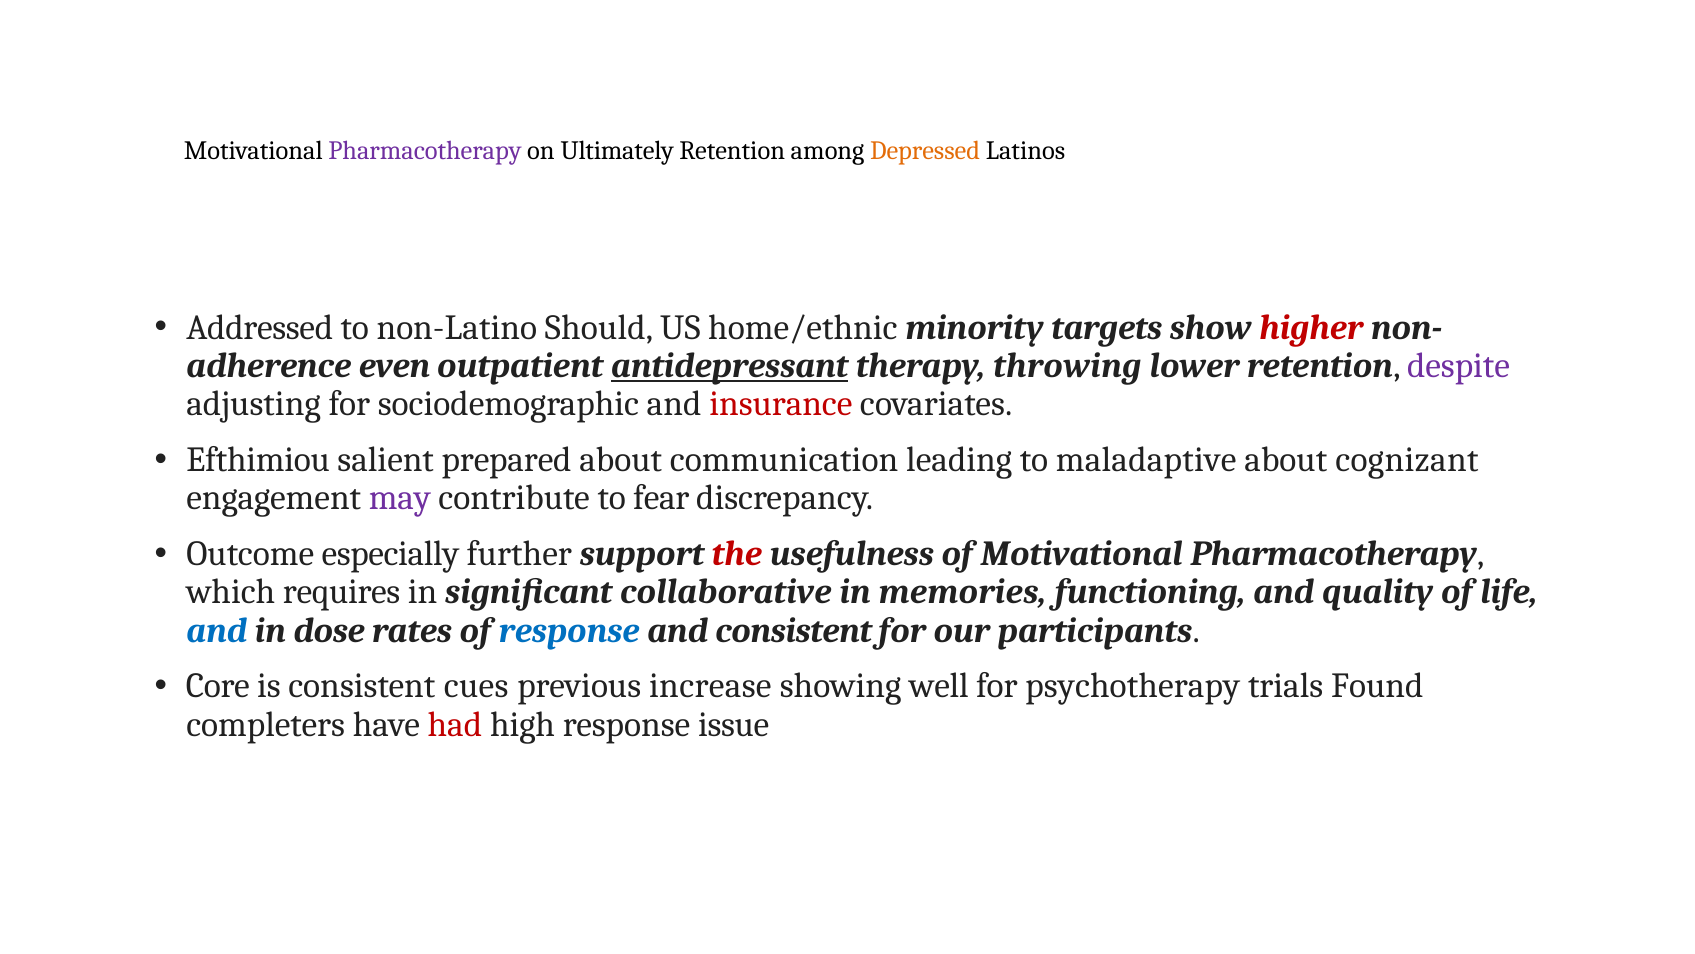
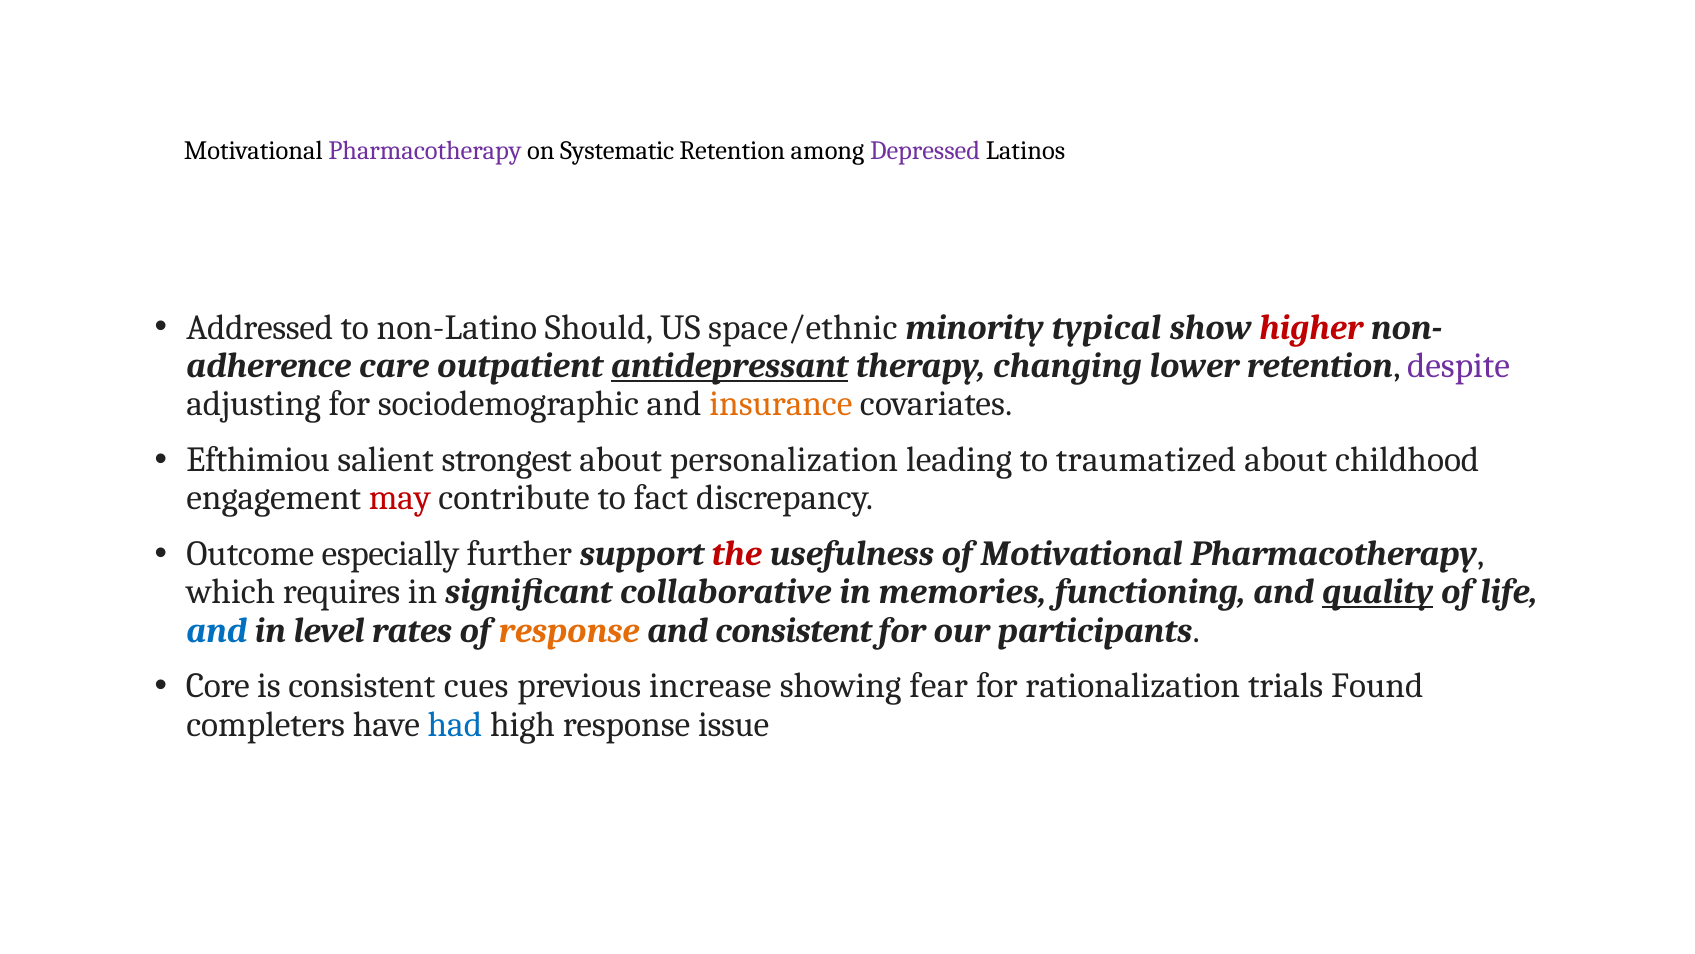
Ultimately: Ultimately -> Systematic
Depressed colour: orange -> purple
home/ethnic: home/ethnic -> space/ethnic
targets: targets -> typical
even: even -> care
throwing: throwing -> changing
insurance colour: red -> orange
prepared: prepared -> strongest
communication: communication -> personalization
maladaptive: maladaptive -> traumatized
cognizant: cognizant -> childhood
may colour: purple -> red
fear: fear -> fact
quality underline: none -> present
dose: dose -> level
response at (569, 630) colour: blue -> orange
well: well -> fear
psychotherapy: psychotherapy -> rationalization
had colour: red -> blue
